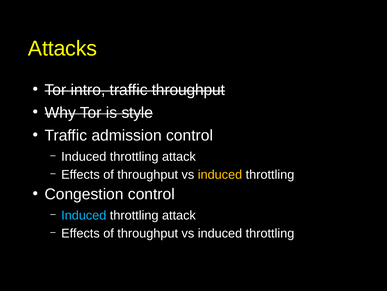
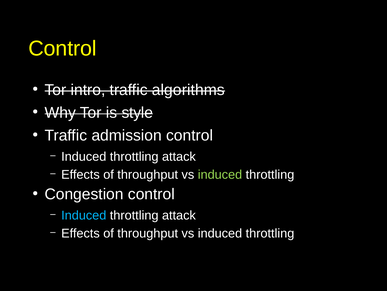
Attacks at (62, 48): Attacks -> Control
traffic throughput: throughput -> algorithms
induced at (220, 174) colour: yellow -> light green
